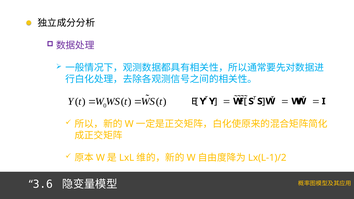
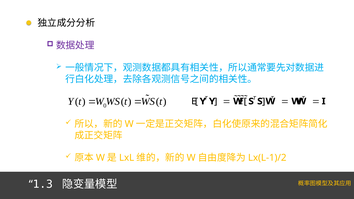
3.6: 3.6 -> 1.3
